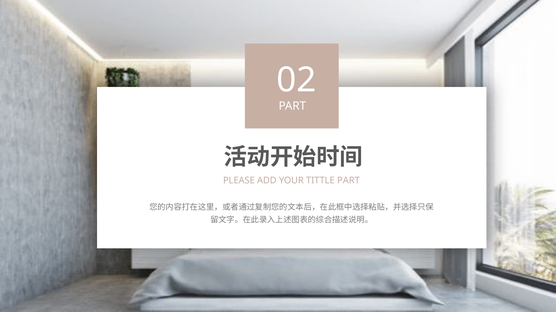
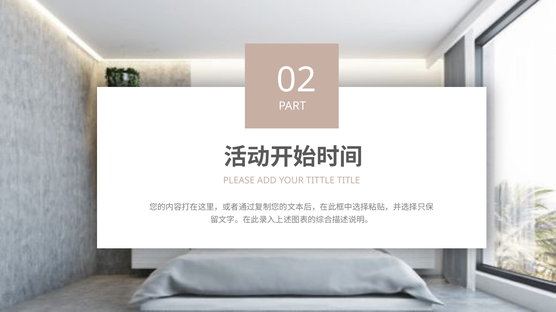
TITTLE PART: PART -> TITLE
